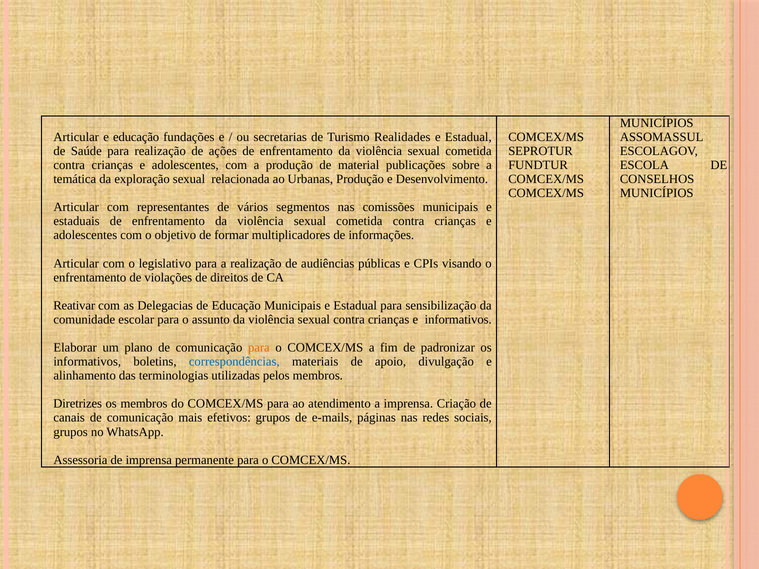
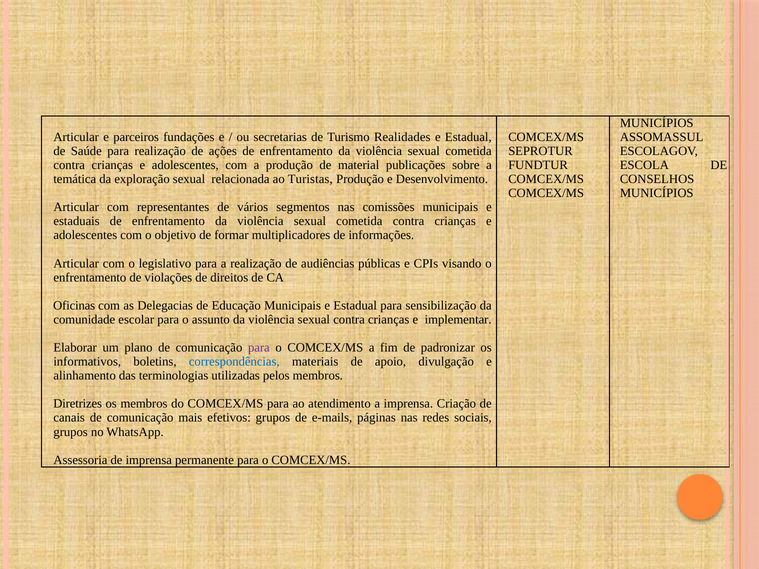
e educação: educação -> parceiros
Urbanas: Urbanas -> Turistas
Reativar: Reativar -> Oficinas
e informativos: informativos -> implementar
para at (259, 348) colour: orange -> purple
